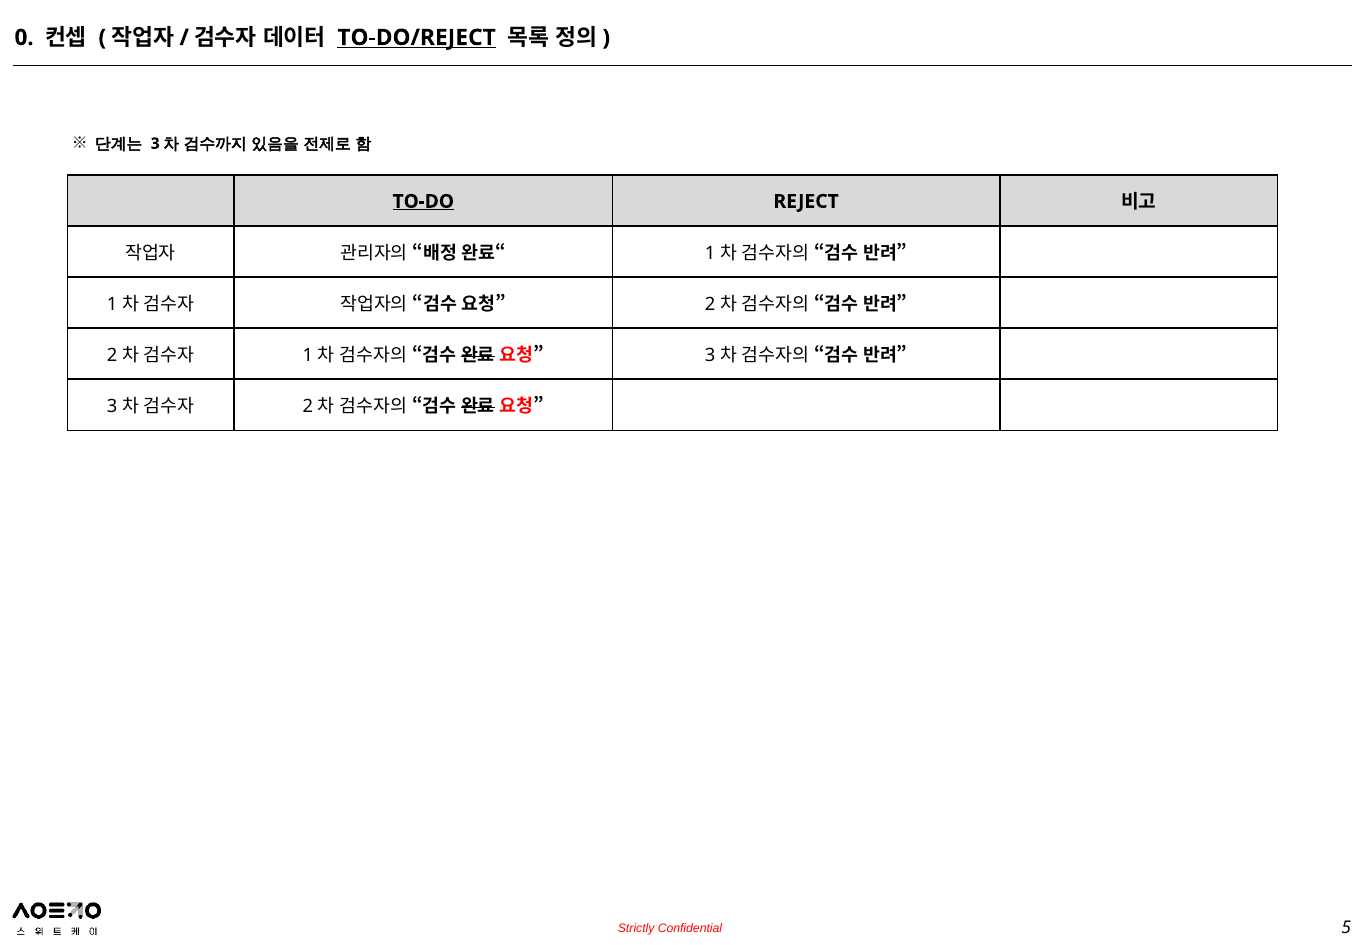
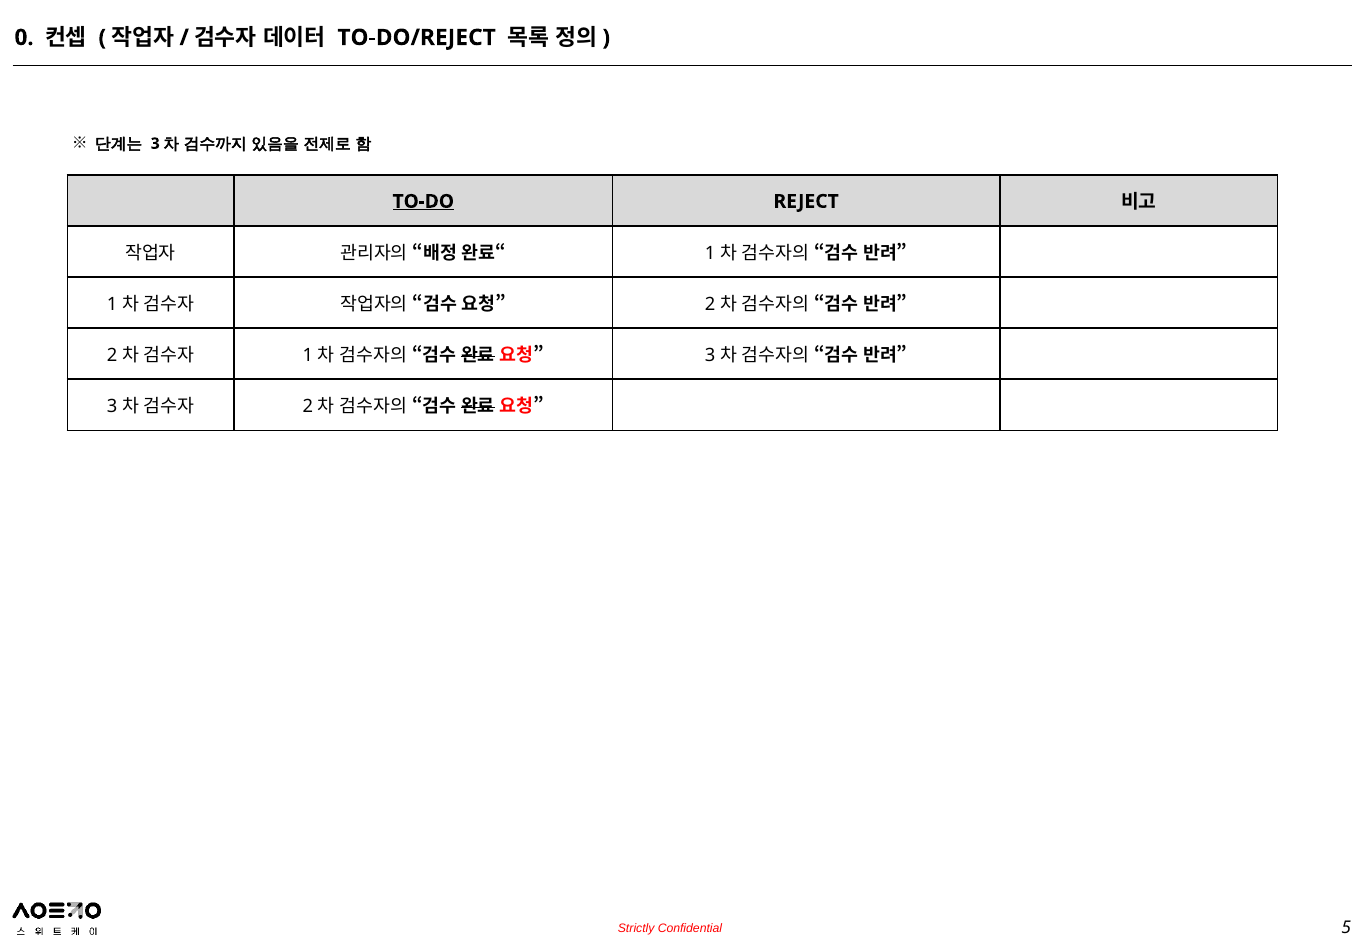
TO-DO/REJECT underline: present -> none
